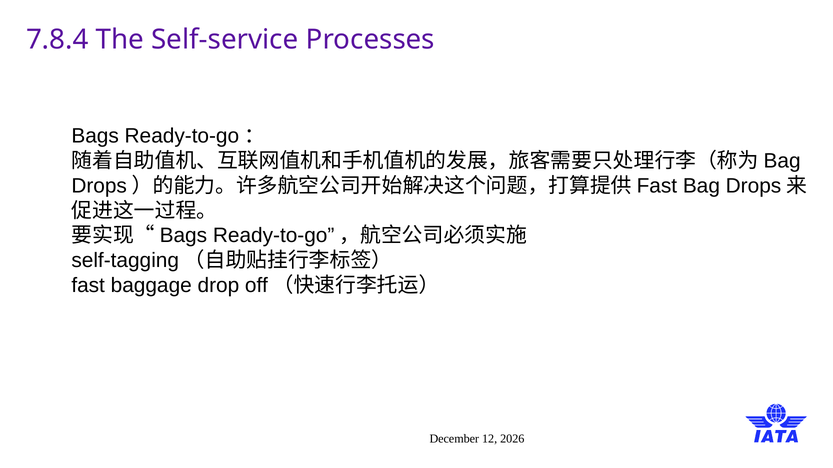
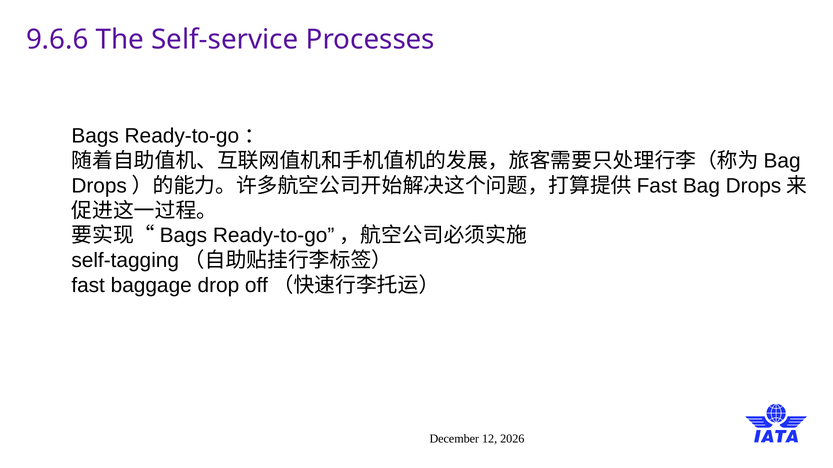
7.8.4: 7.8.4 -> 9.6.6
